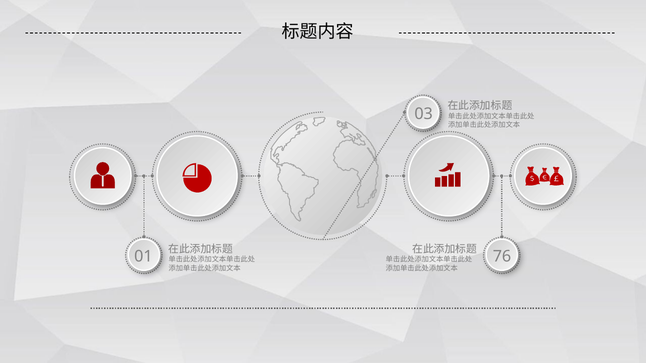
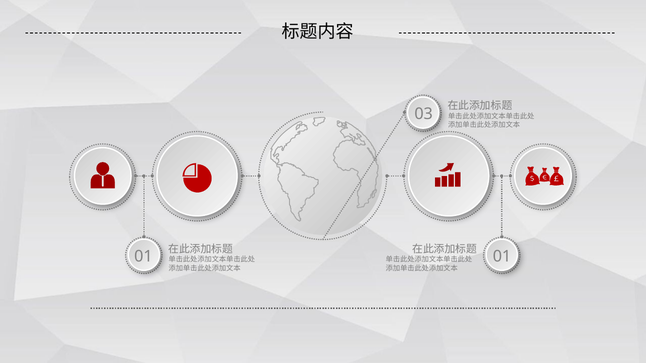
01 76: 76 -> 01
